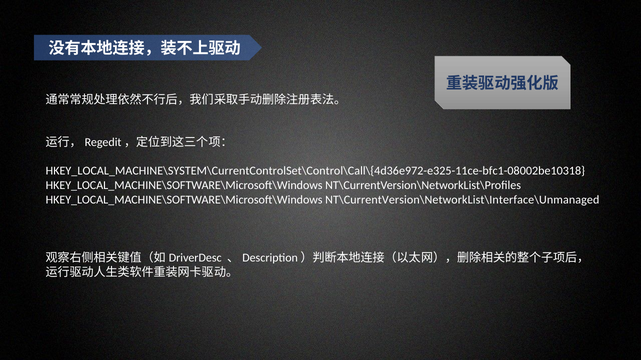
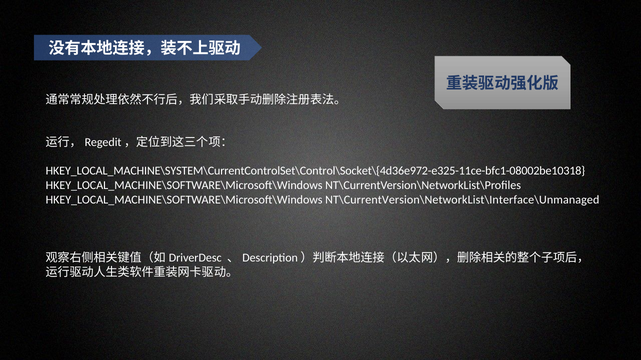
HKEY_LOCAL_MACHINE\SYSTEM\CurrentControlSet\Control\Call\{4d36e972-e325-11ce-bfc1-08002be10318: HKEY_LOCAL_MACHINE\SYSTEM\CurrentControlSet\Control\Call\{4d36e972-e325-11ce-bfc1-08002be10318 -> HKEY_LOCAL_MACHINE\SYSTEM\CurrentControlSet\Control\Socket\{4d36e972-e325-11ce-bfc1-08002be10318
